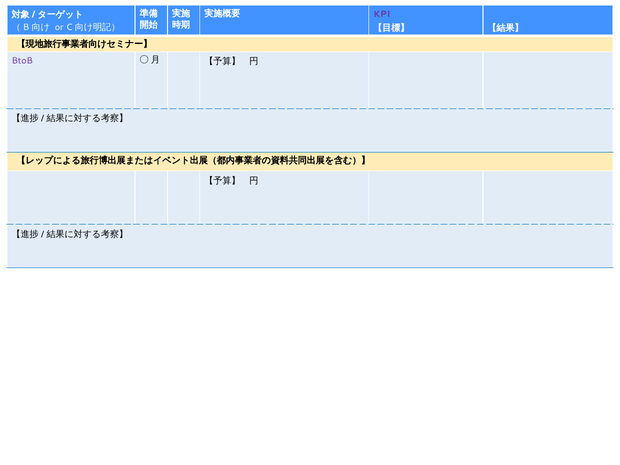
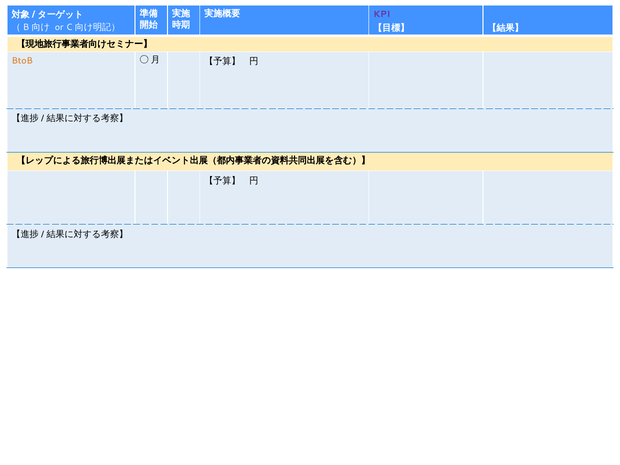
BtoB colour: purple -> orange
